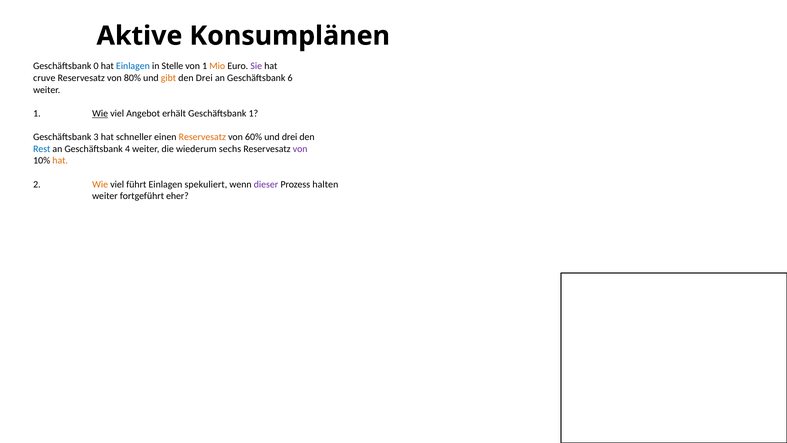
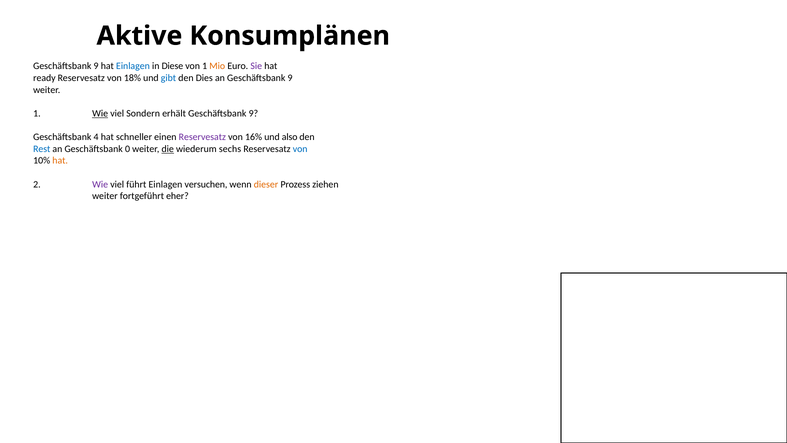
0 at (96, 66): 0 -> 9
Stelle: Stelle -> Diese
cruve: cruve -> ready
80%: 80% -> 18%
gibt colour: orange -> blue
den Drei: Drei -> Dies
an Geschäftsbank 6: 6 -> 9
Angebot: Angebot -> Sondern
erhält Geschäftsbank 1: 1 -> 9
3: 3 -> 4
Reservesatz at (202, 137) colour: orange -> purple
60%: 60% -> 16%
und drei: drei -> also
4: 4 -> 0
die underline: none -> present
von at (300, 149) colour: purple -> blue
Wie at (100, 184) colour: orange -> purple
spekuliert: spekuliert -> versuchen
dieser colour: purple -> orange
halten: halten -> ziehen
